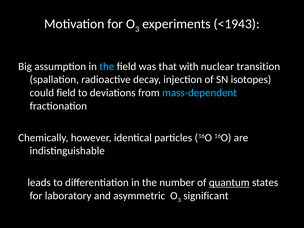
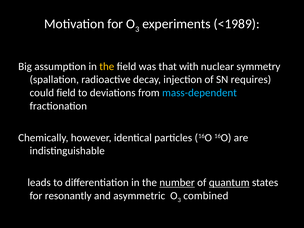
<1943: <1943 -> <1989
the at (107, 66) colour: light blue -> yellow
transition: transition -> symmetry
isotopes: isotopes -> requires
number underline: none -> present
laboratory: laboratory -> resonantly
significant: significant -> combined
